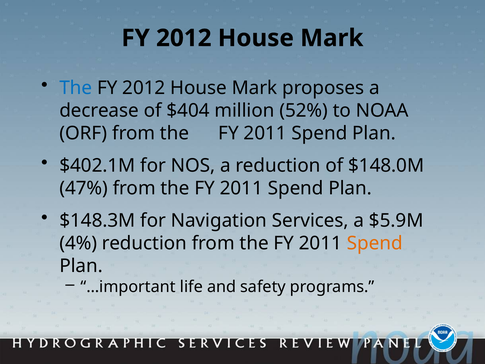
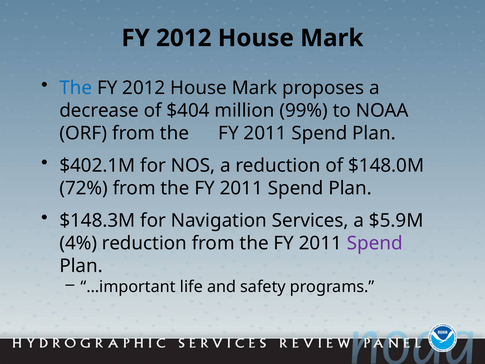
52%: 52% -> 99%
47%: 47% -> 72%
Spend at (375, 243) colour: orange -> purple
